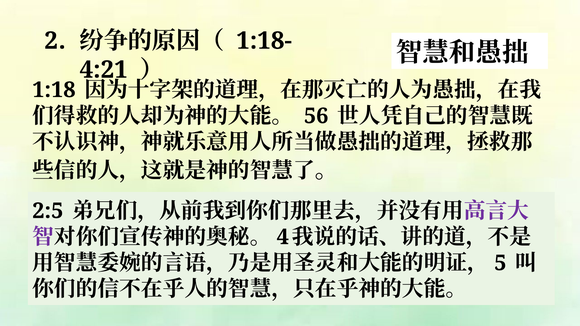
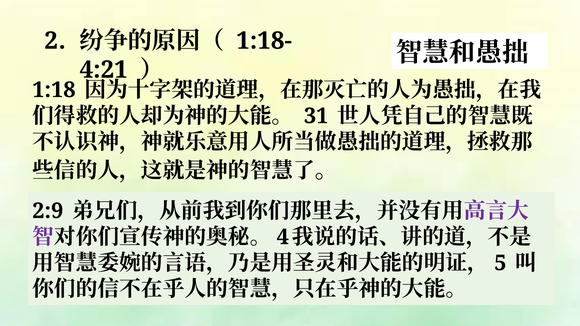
56: 56 -> 31
2:5: 2:5 -> 2:9
